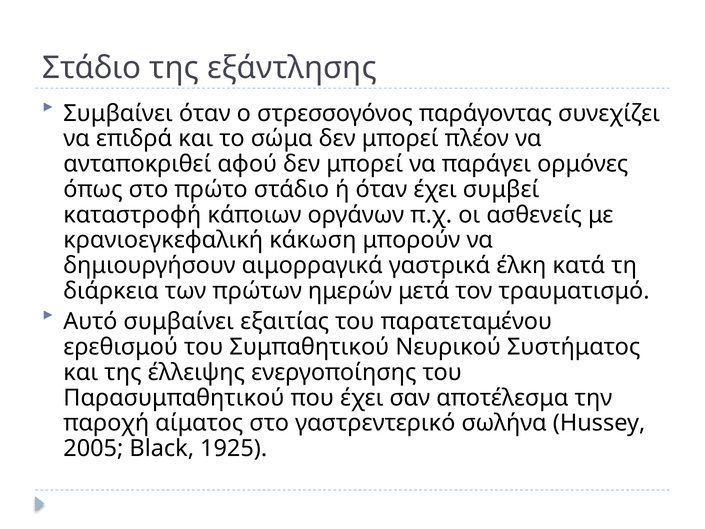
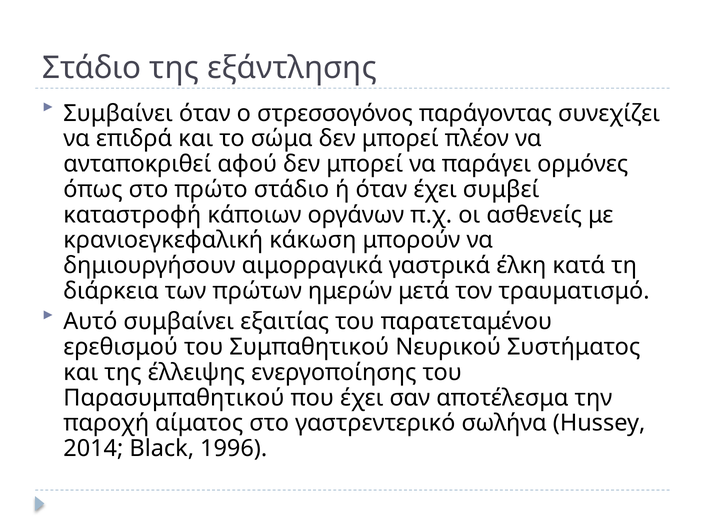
2005: 2005 -> 2014
1925: 1925 -> 1996
